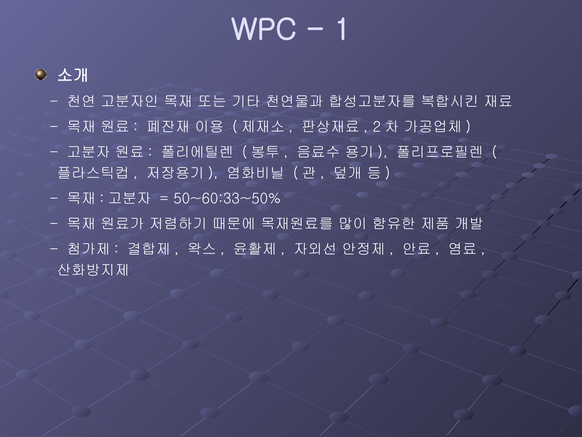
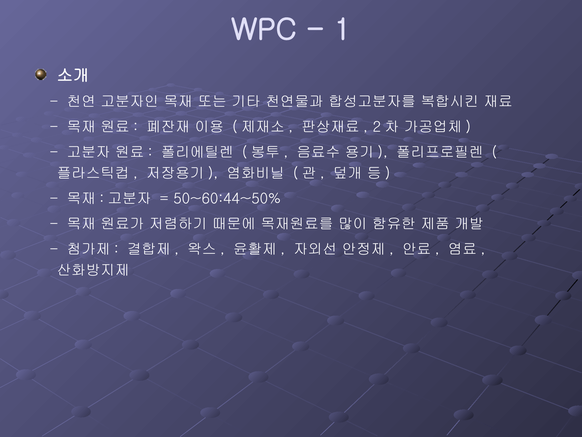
50~60:33~50%: 50~60:33~50% -> 50~60:44~50%
